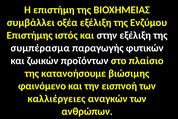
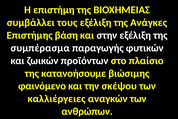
οξέα: οξέα -> τους
Ενζύμου: Ενζύμου -> Ανάγκες
ιστός: ιστός -> βάση
εισπνοή: εισπνοή -> σκέψου
